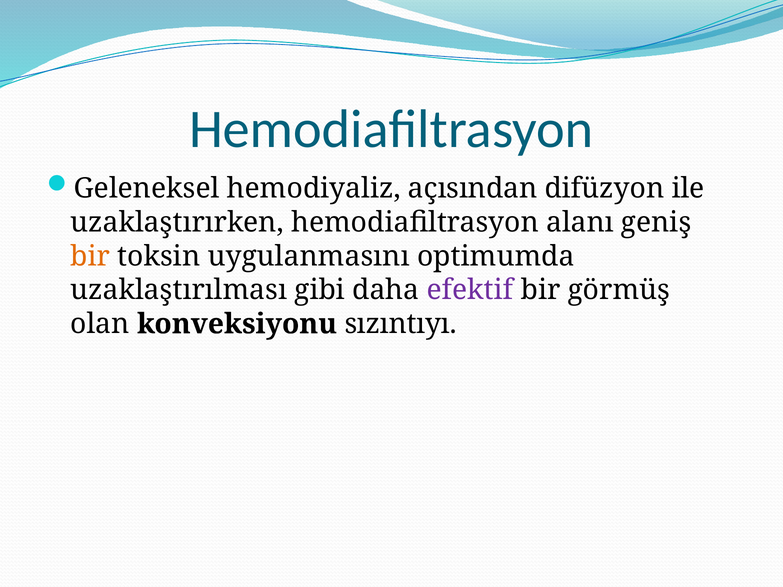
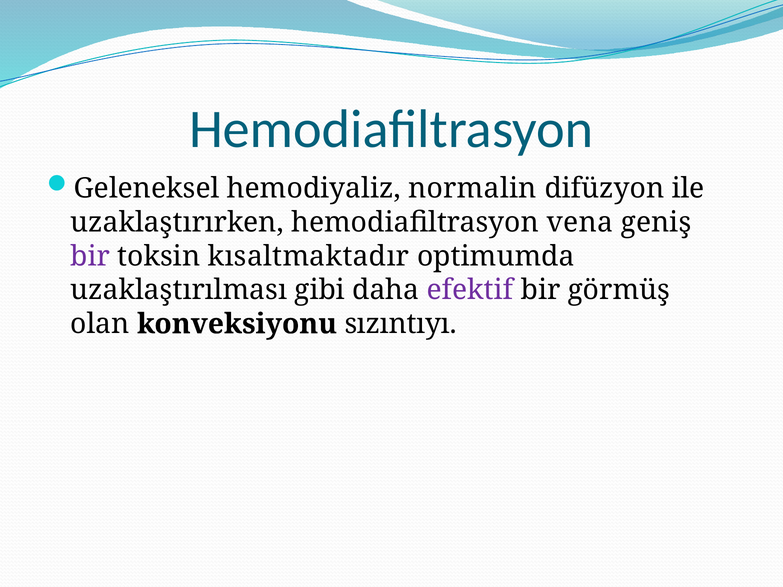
açısından: açısından -> normalin
alanı: alanı -> vena
bir at (90, 256) colour: orange -> purple
uygulanmasını: uygulanmasını -> kısaltmaktadır
